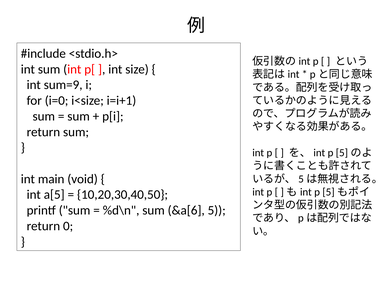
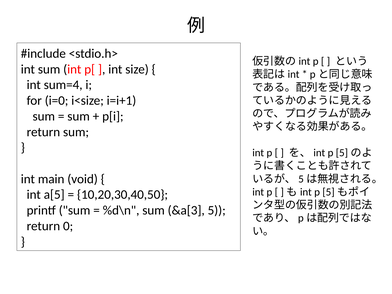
sum=9: sum=9 -> sum=4
&a[6: &a[6 -> &a[3
